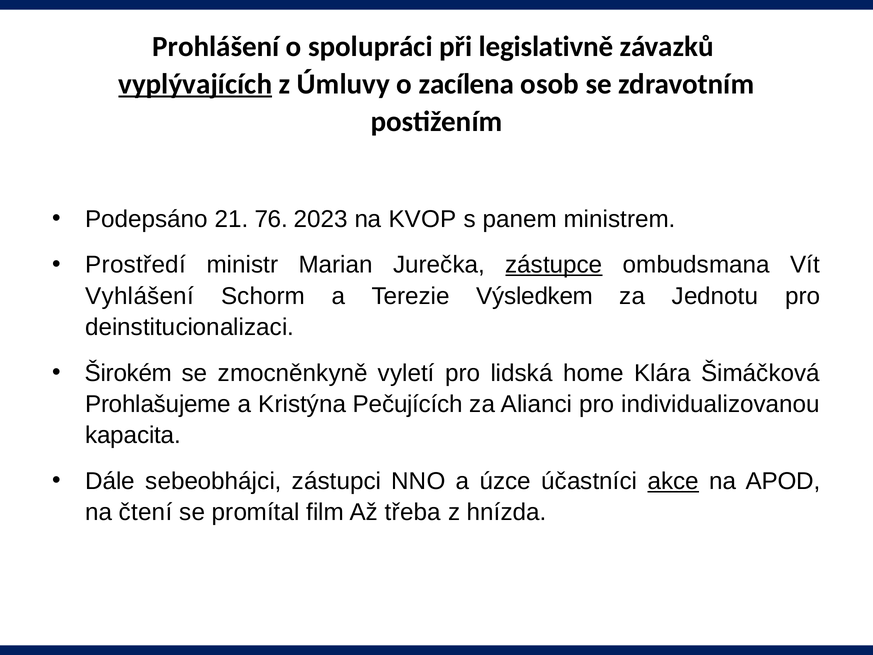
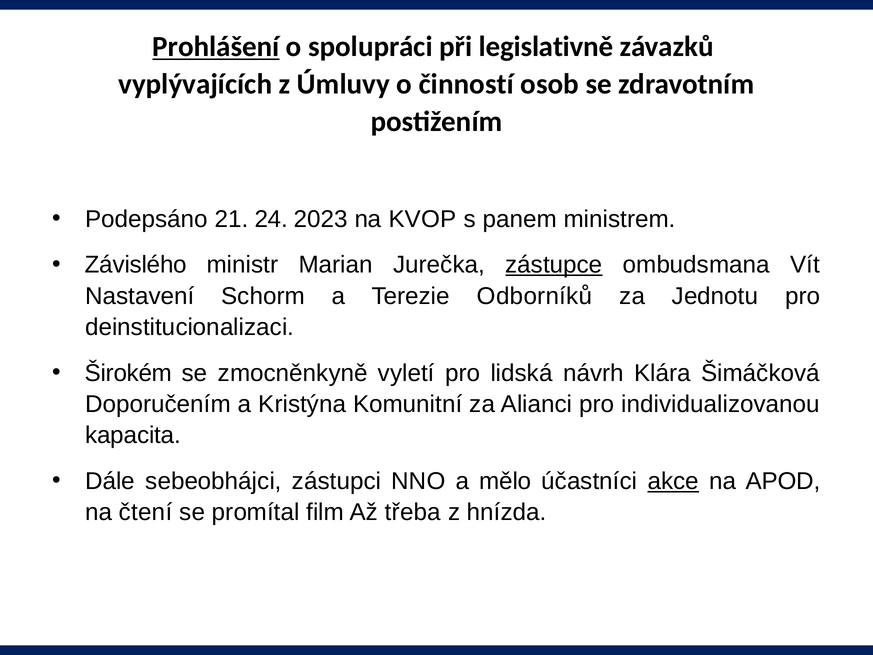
Prohlášení underline: none -> present
vyplývajících underline: present -> none
zacílena: zacílena -> činností
76: 76 -> 24
Prostředí: Prostředí -> Závislého
Vyhlášení: Vyhlášení -> Nastavení
Výsledkem: Výsledkem -> Odborníků
home: home -> návrh
Prohlašujeme: Prohlašujeme -> Doporučením
Pečujících: Pečujících -> Komunitní
úzce: úzce -> mělo
